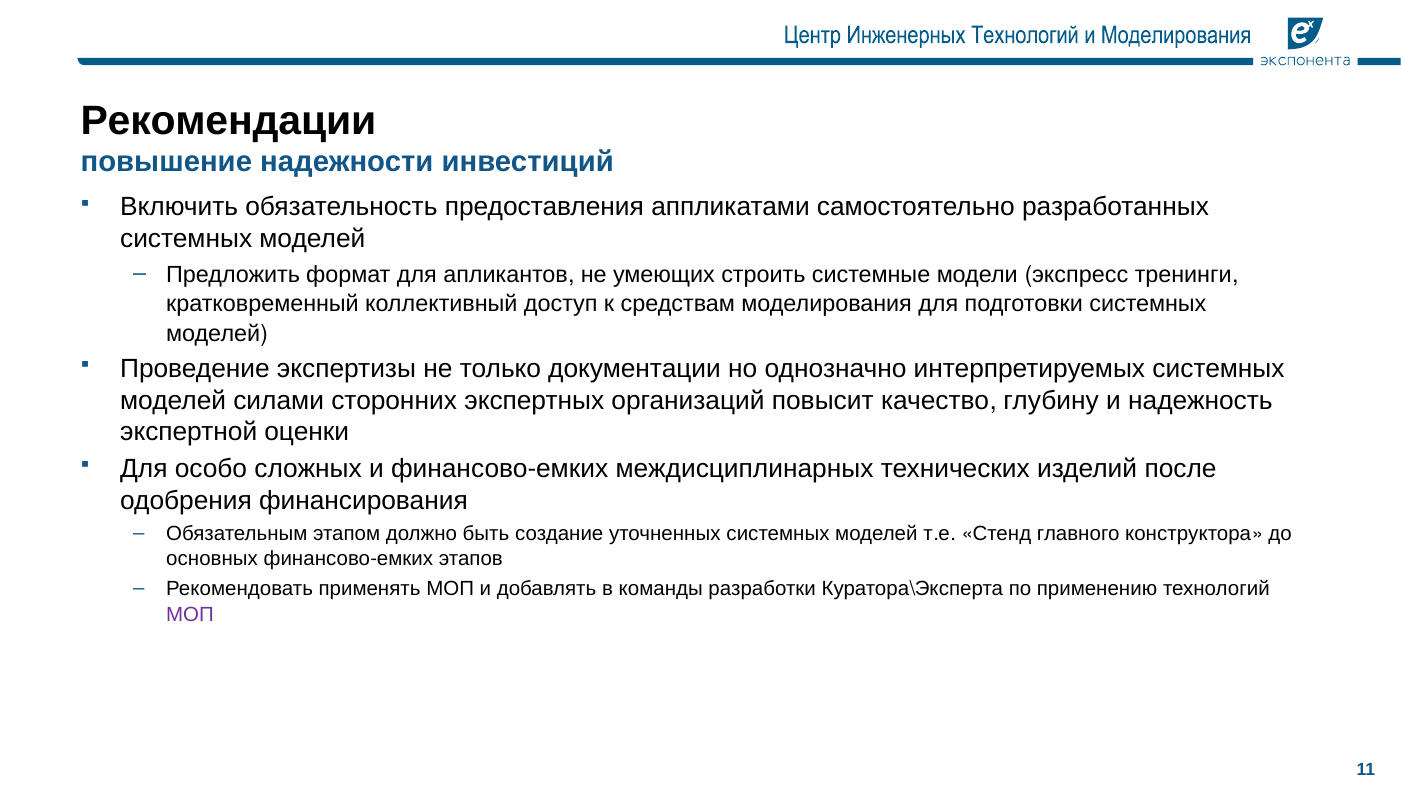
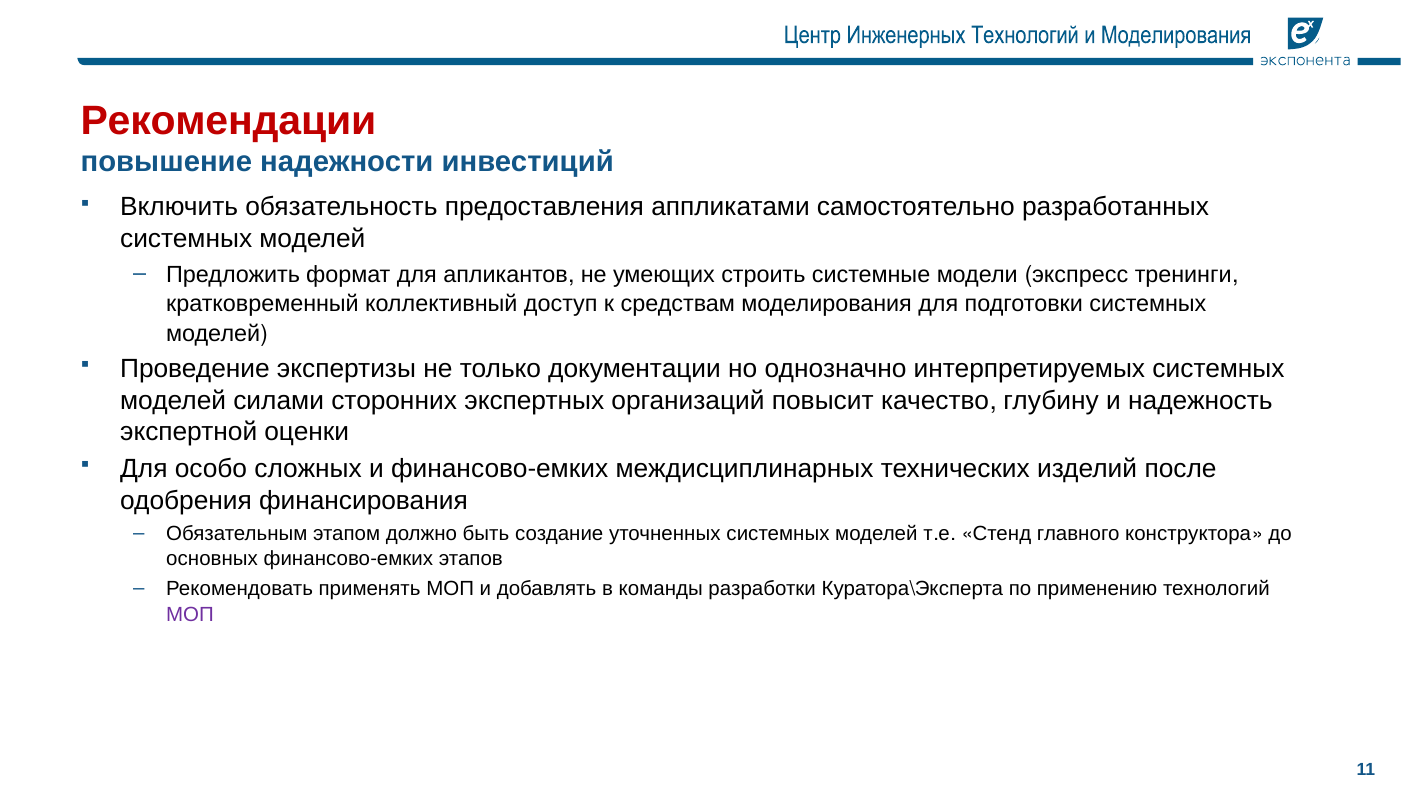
Рекомендации colour: black -> red
